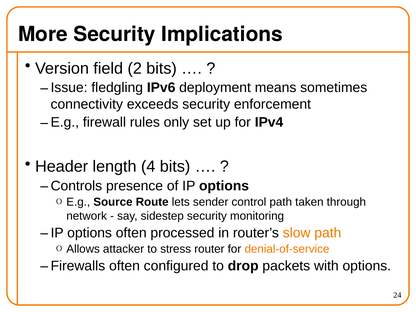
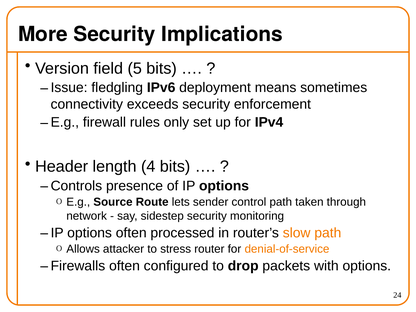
2: 2 -> 5
